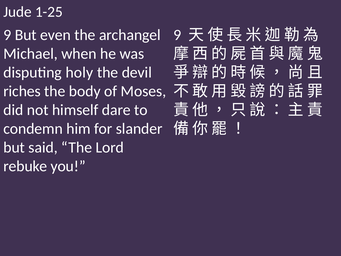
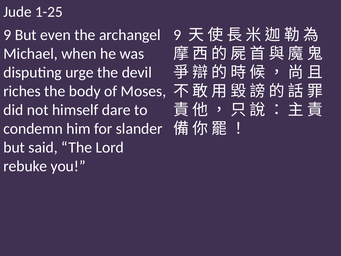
holy: holy -> urge
